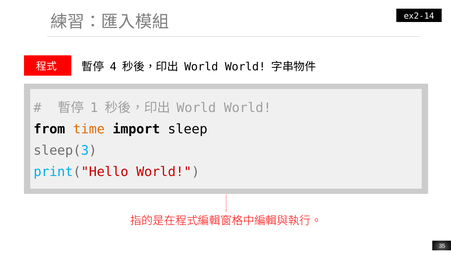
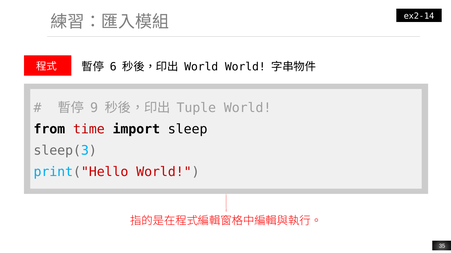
4: 4 -> 6
1: 1 -> 9
World at (196, 108): World -> Tuple
time colour: orange -> red
